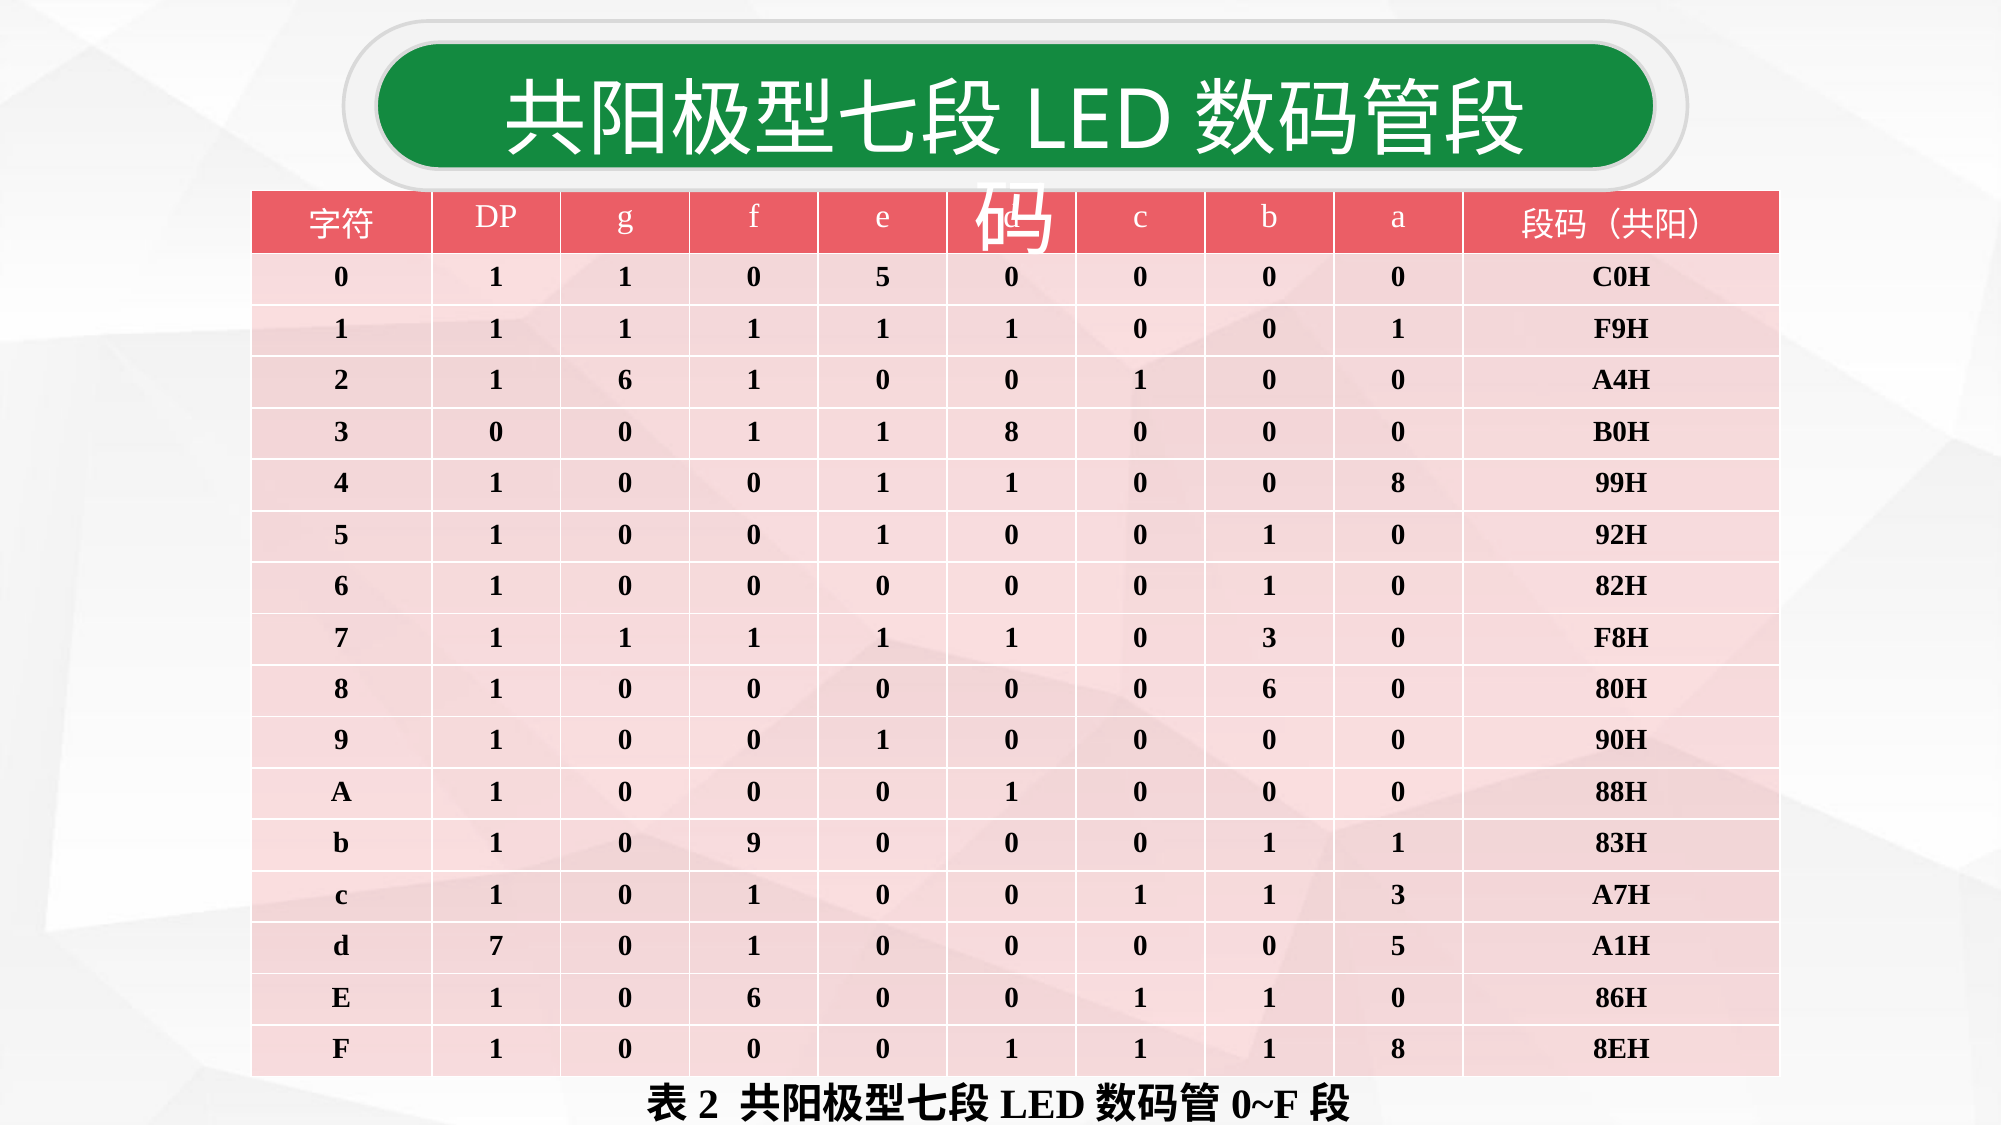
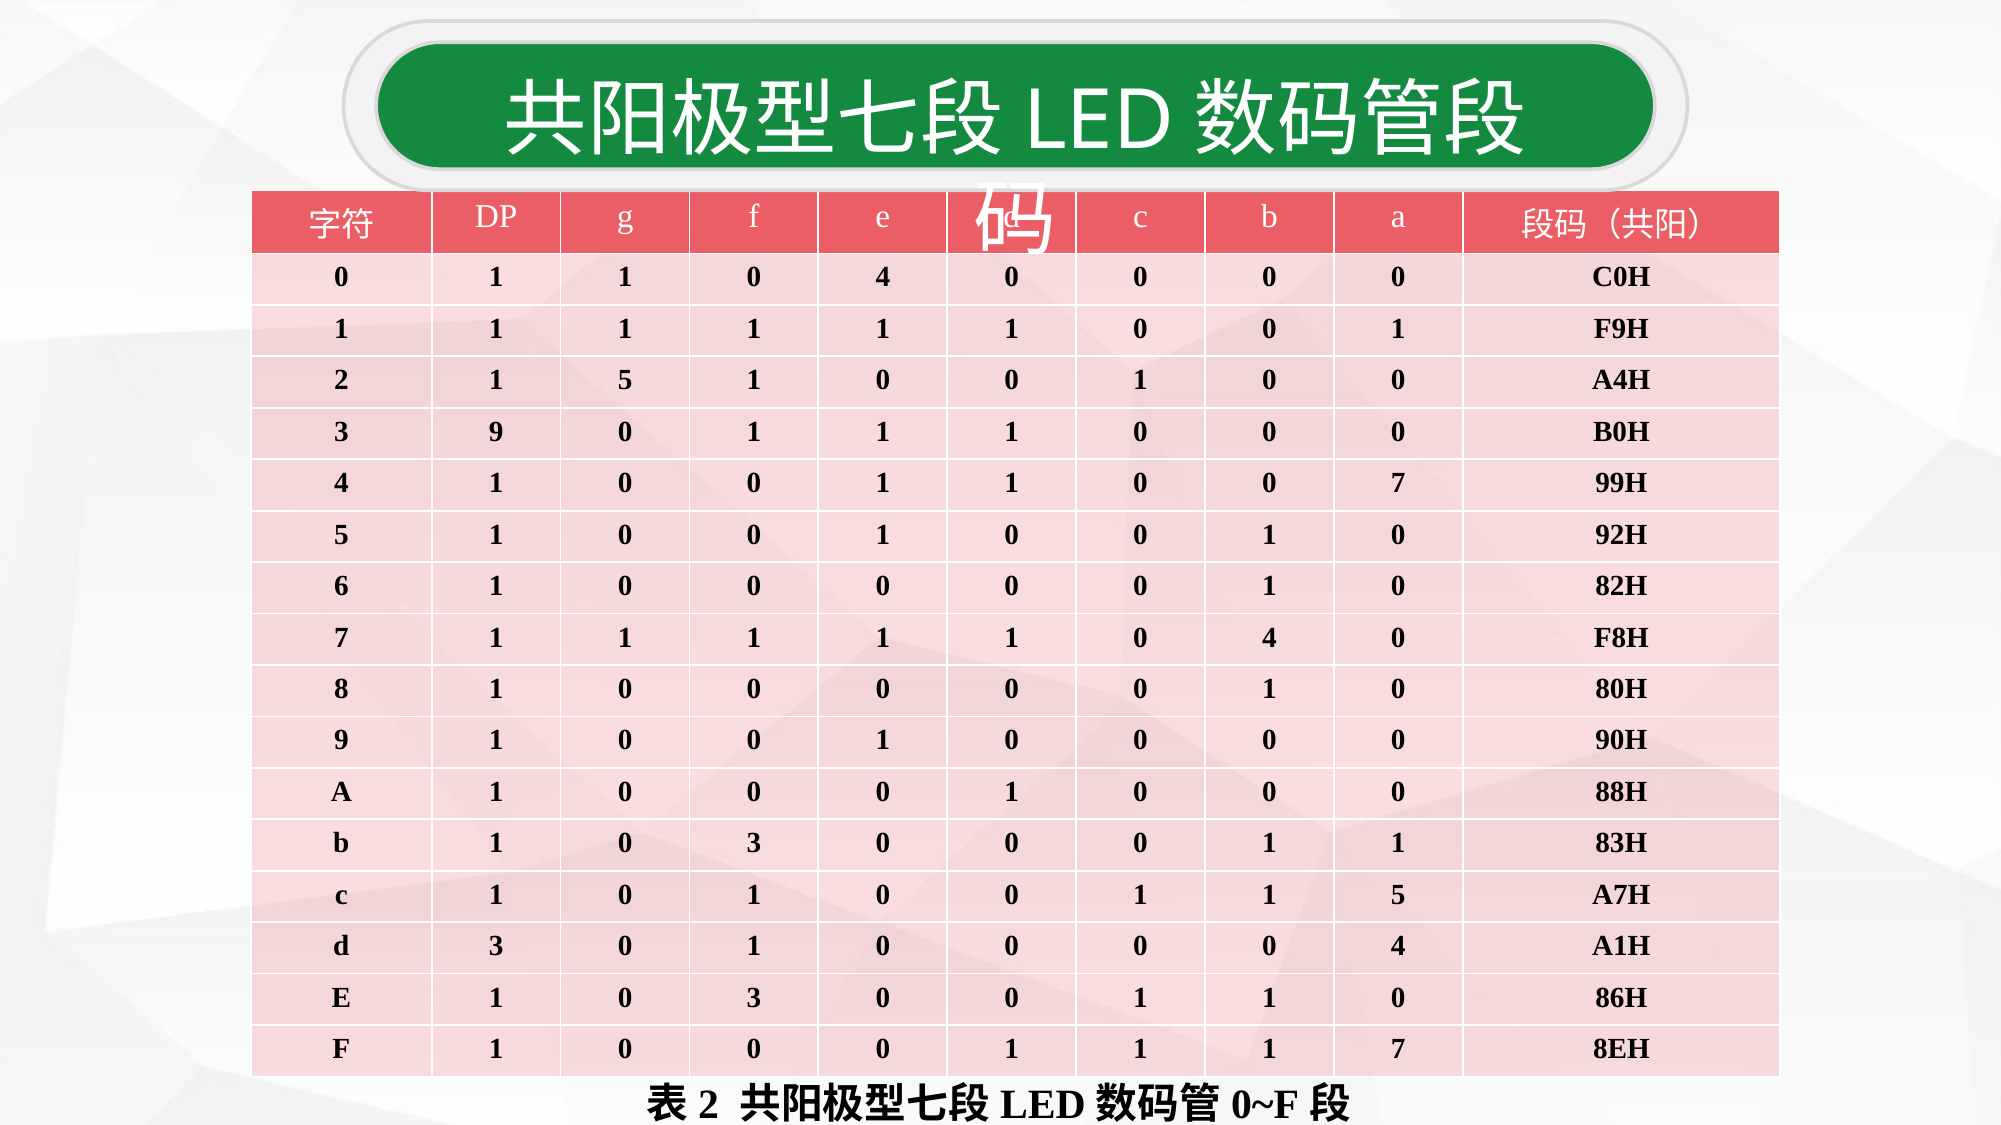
5 at (883, 277): 5 -> 4
2 1 6: 6 -> 5
0 at (496, 432): 0 -> 9
8 at (1012, 432): 8 -> 1
0 8: 8 -> 7
3 at (1269, 638): 3 -> 4
6 at (1269, 689): 6 -> 1
b 1 0 9: 9 -> 3
1 1 3: 3 -> 5
d 7: 7 -> 3
0 0 5: 5 -> 4
E 1 0 6: 6 -> 3
1 1 1 8: 8 -> 7
